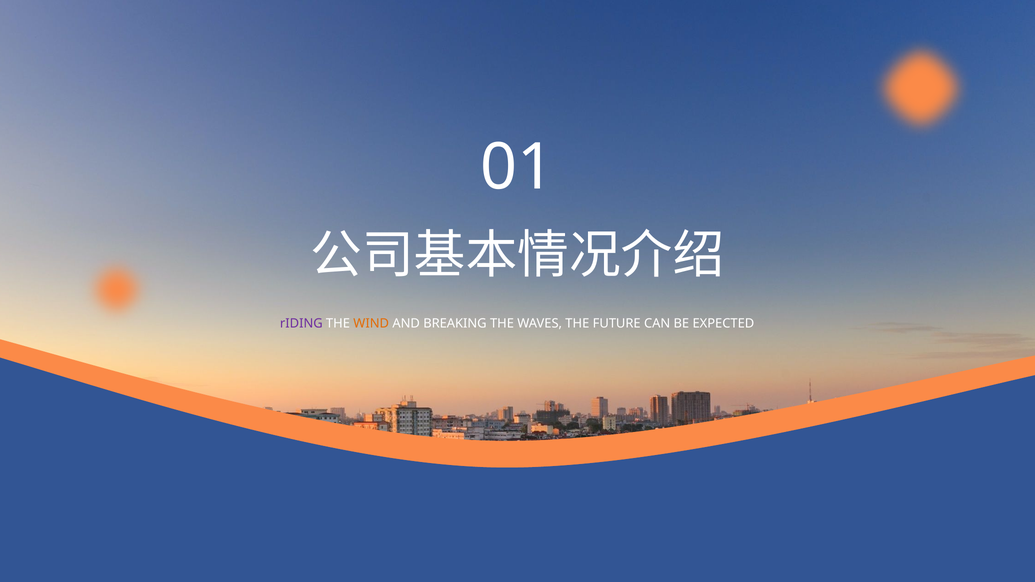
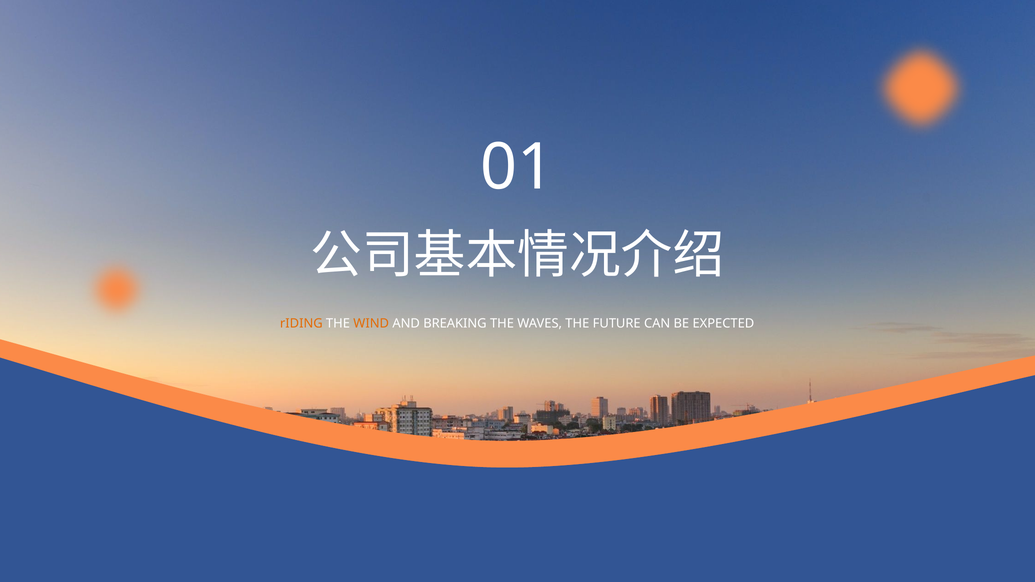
rIDING colour: purple -> orange
